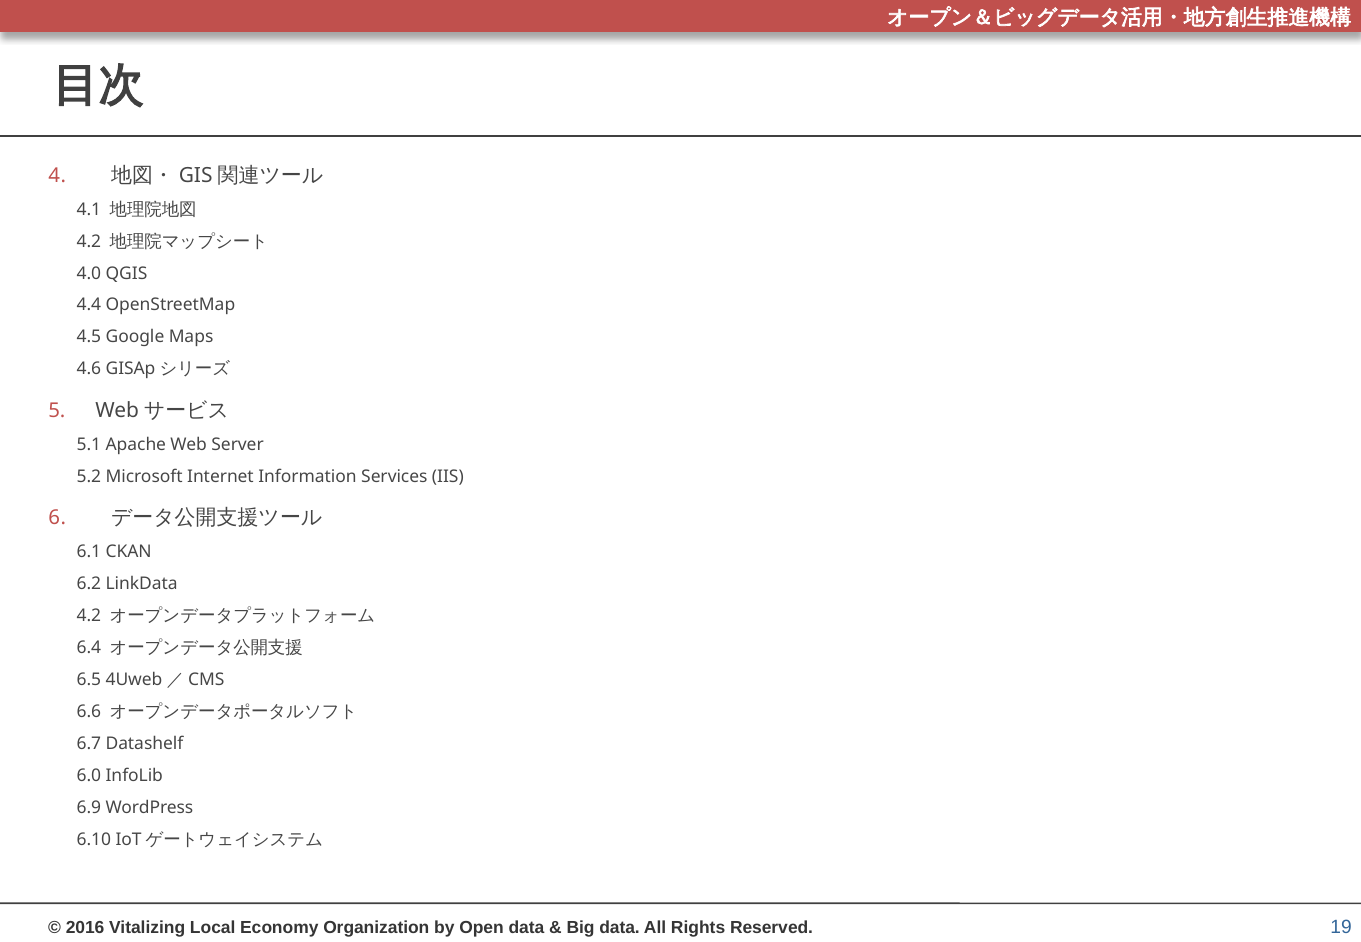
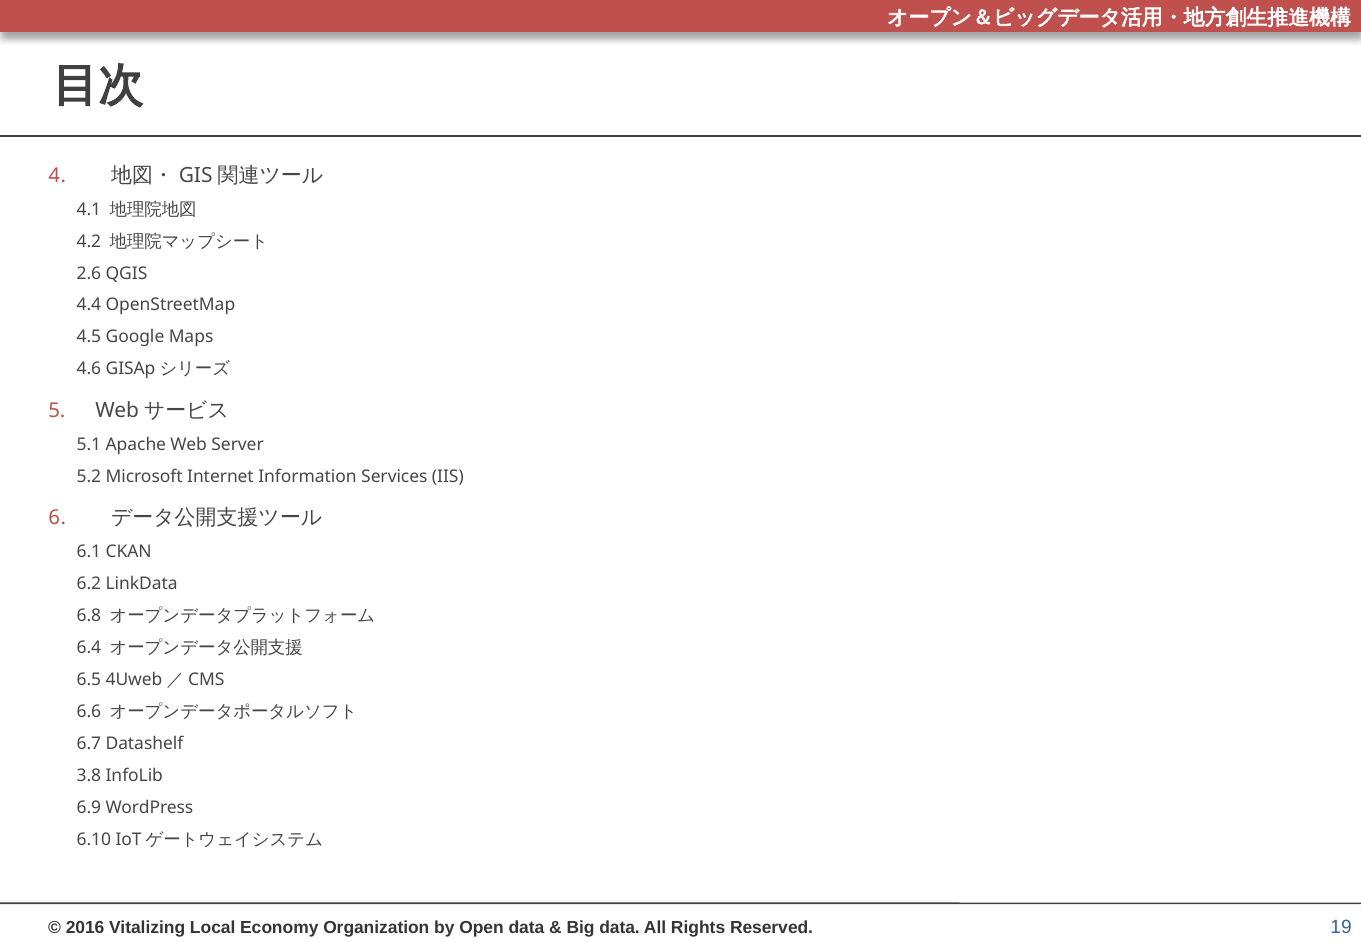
4.0: 4.0 -> 2.6
4.2 at (89, 616): 4.2 -> 6.8
6.0: 6.0 -> 3.8
